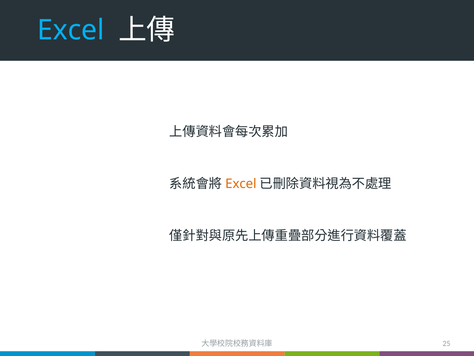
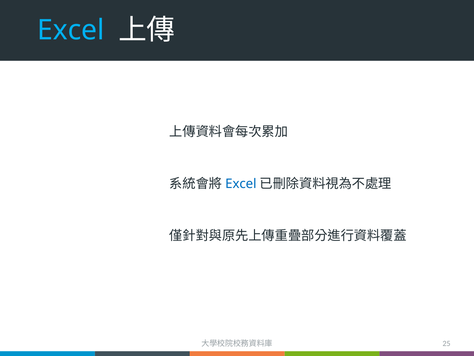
Excel at (241, 184) colour: orange -> blue
